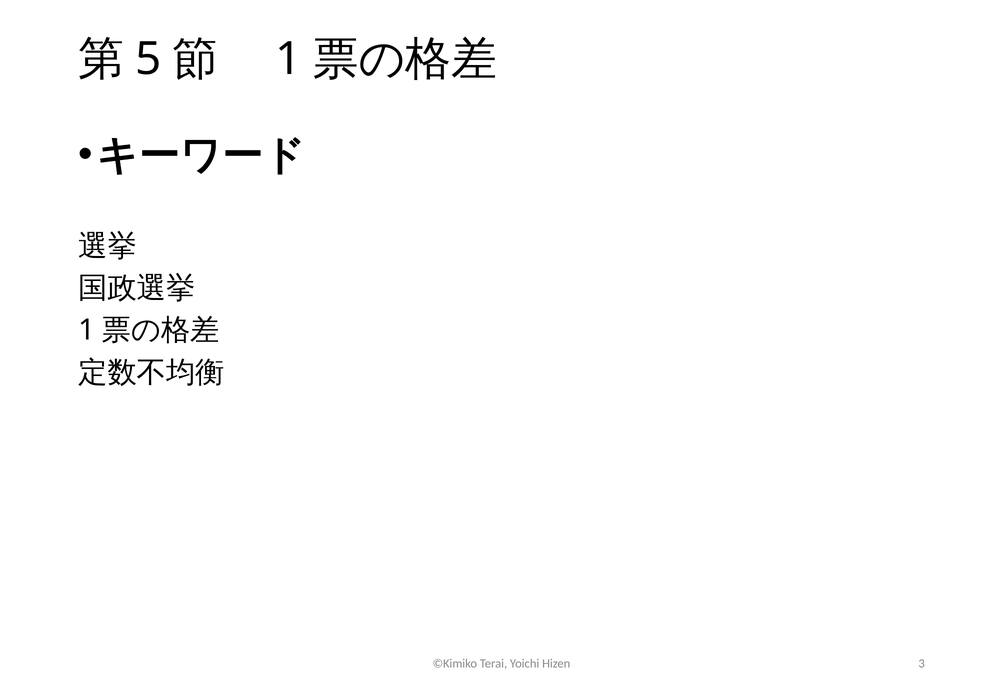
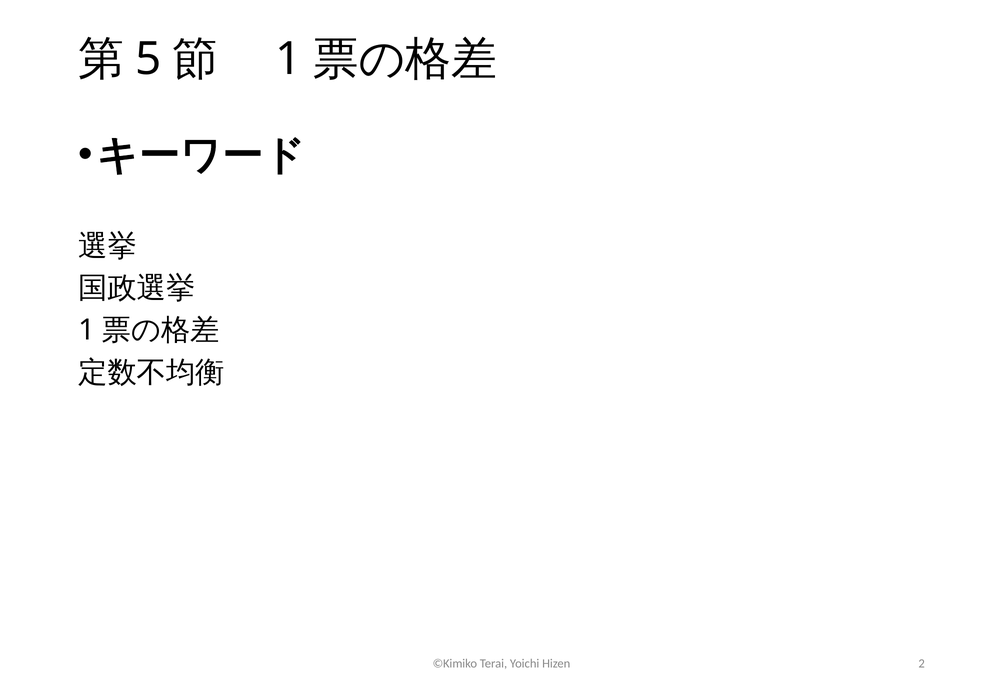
3: 3 -> 2
